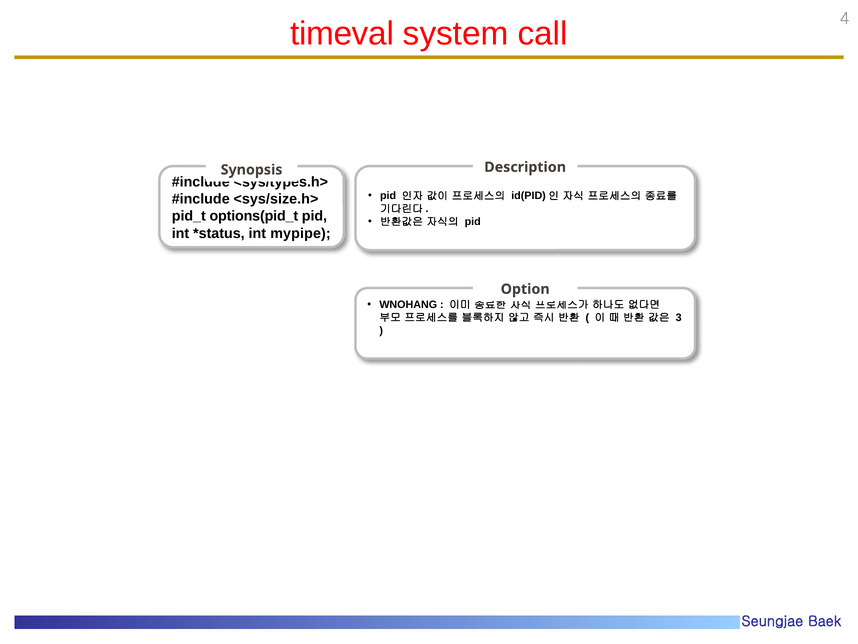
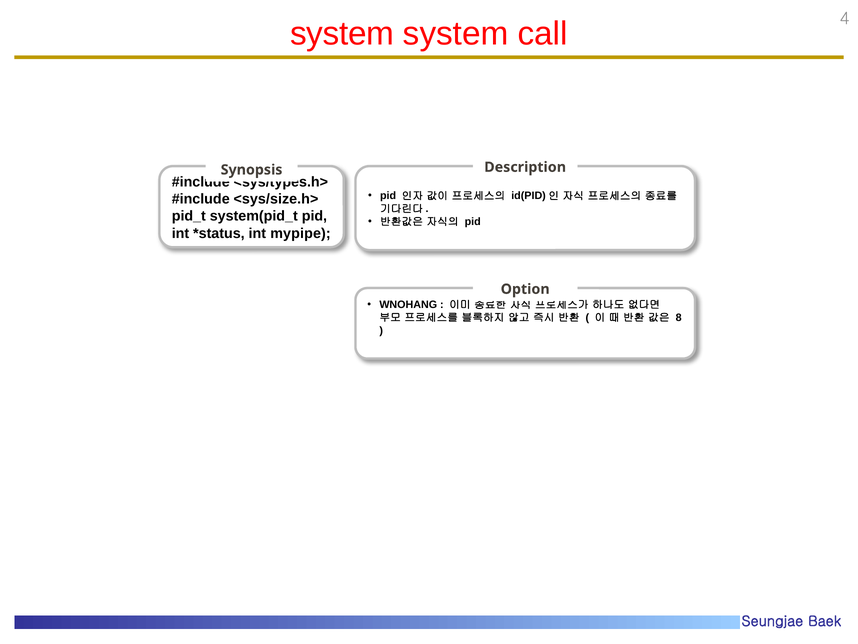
timeval at (342, 34): timeval -> system
options(pid_t: options(pid_t -> system(pid_t
3: 3 -> 8
